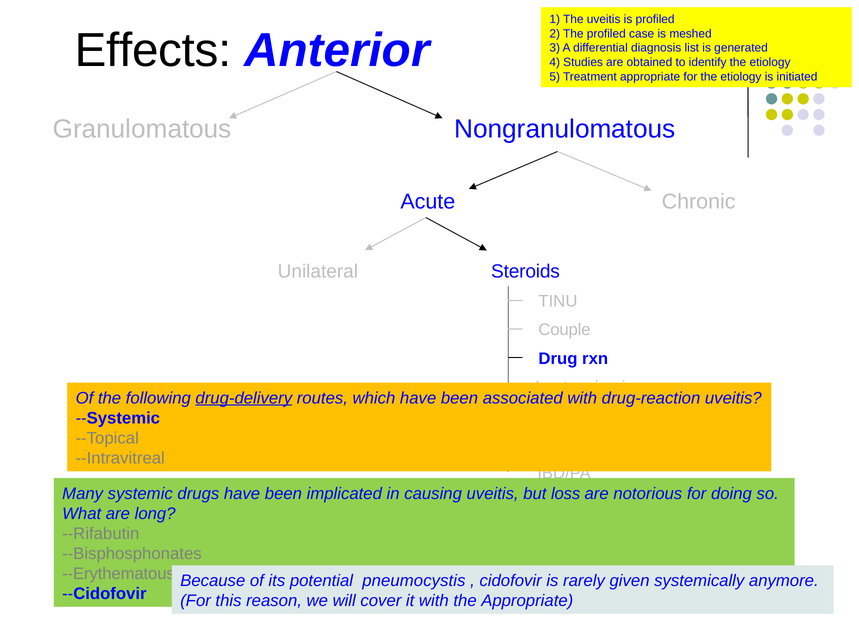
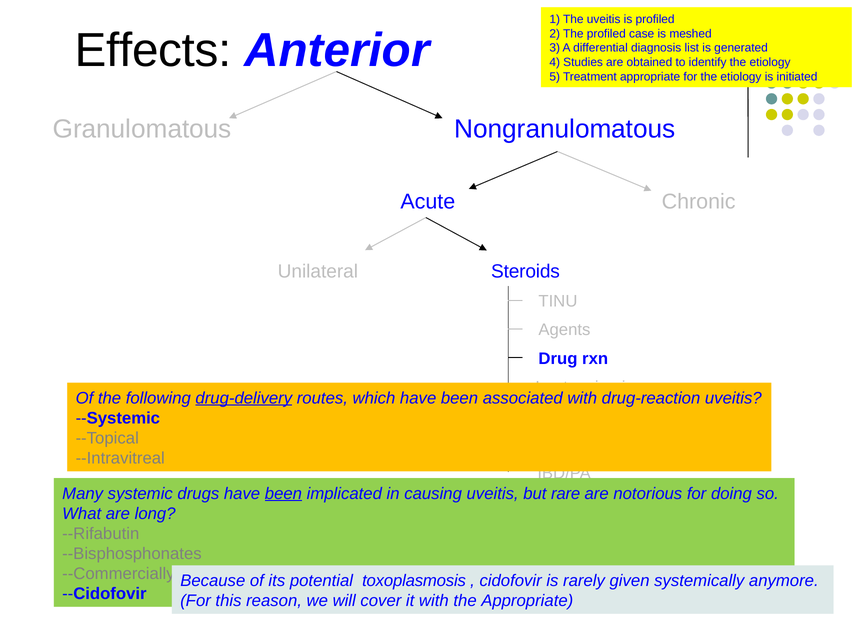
Couple: Couple -> Agents
been at (283, 494) underline: none -> present
loss: loss -> rare
--Erythematous: --Erythematous -> --Commercially
pneumocystis: pneumocystis -> toxoplasmosis
